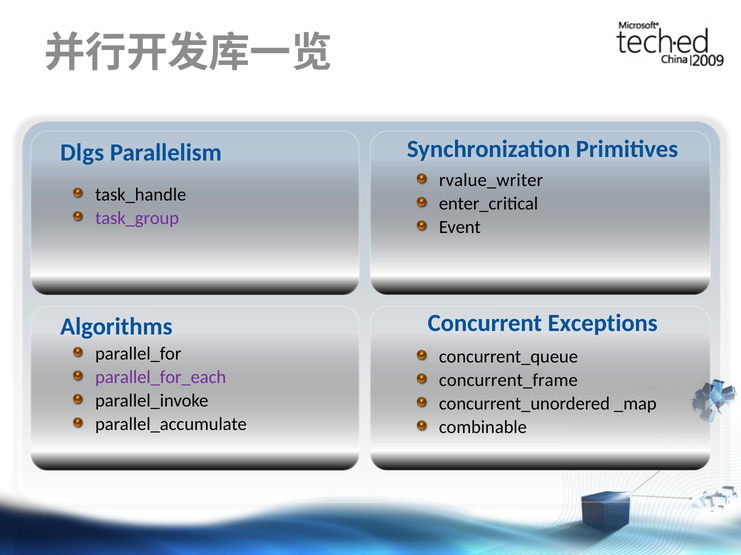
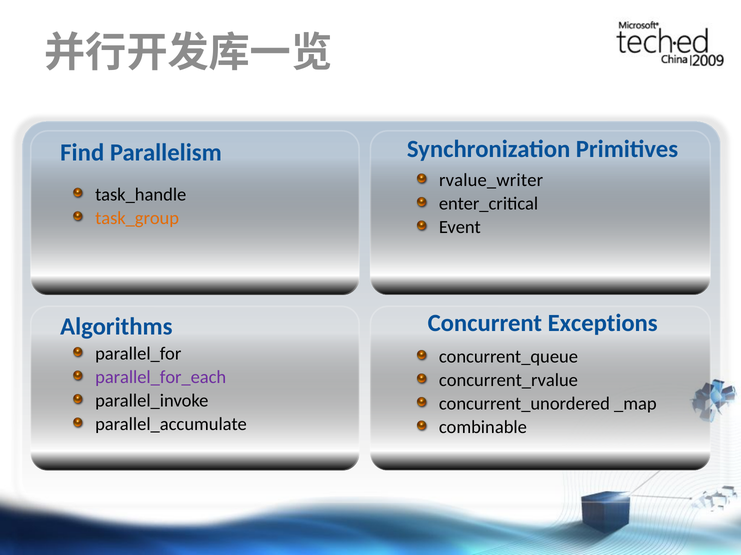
Dlgs: Dlgs -> Find
task_group colour: purple -> orange
concurrent_frame: concurrent_frame -> concurrent_rvalue
